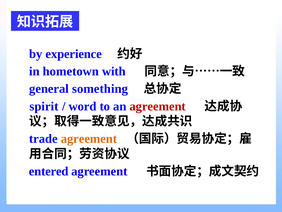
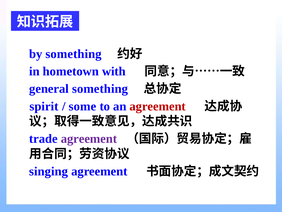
by experience: experience -> something
word: word -> some
agreement at (89, 138) colour: orange -> purple
entered: entered -> singing
